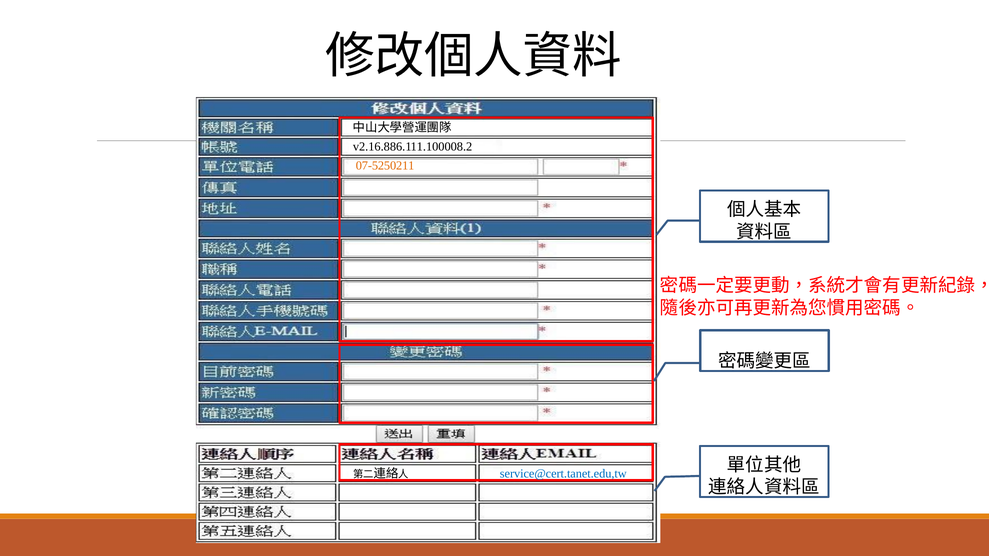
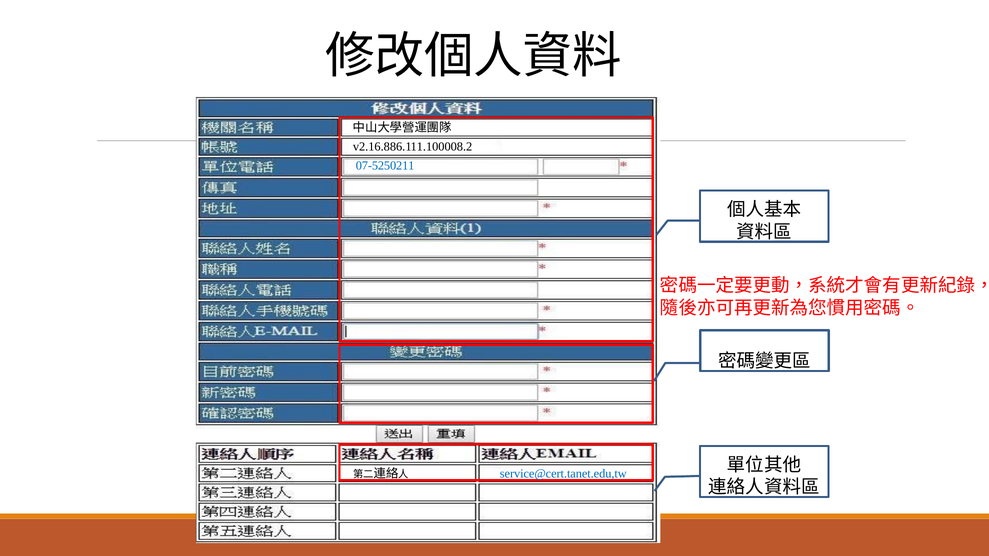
07-5250211 colour: orange -> blue
